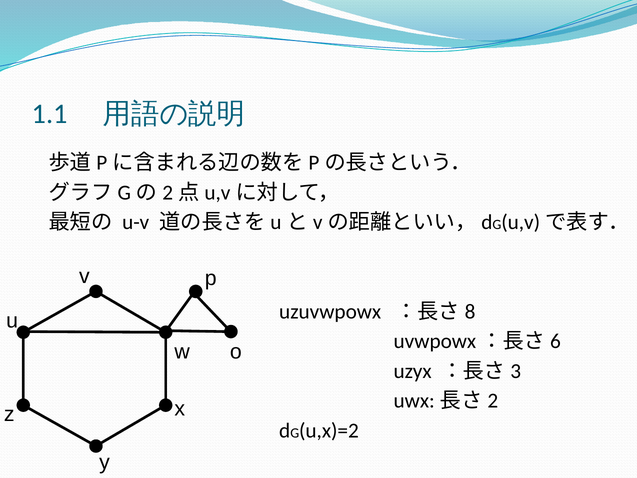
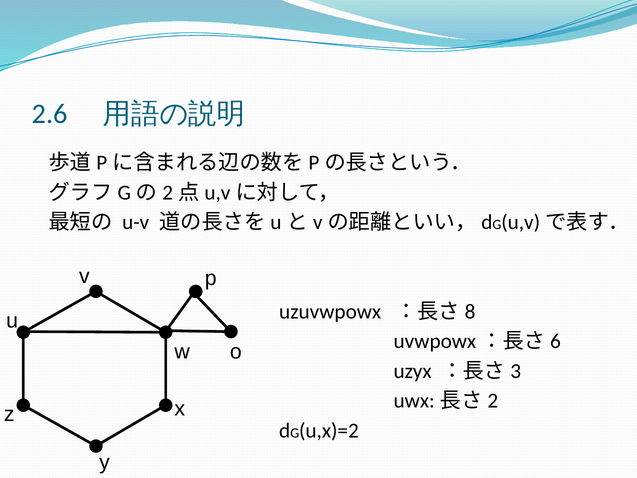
1.1: 1.1 -> 2.6
